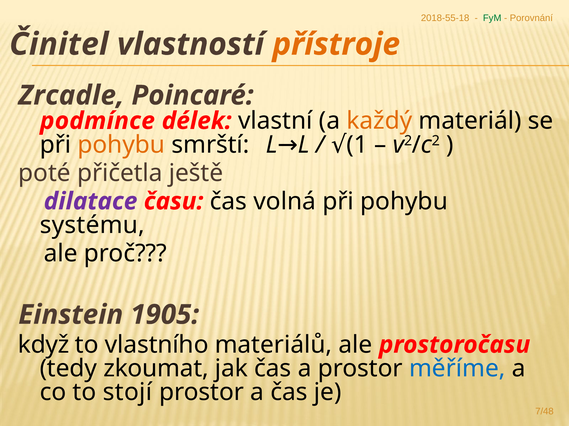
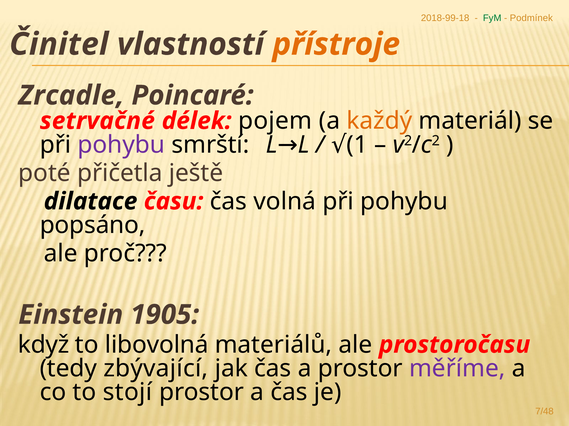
2018-55-18: 2018-55-18 -> 2018-99-18
Porovnání: Porovnání -> Podmínek
podmínce: podmínce -> setrvačné
vlastní: vlastní -> pojem
pohybu at (121, 145) colour: orange -> purple
dilatace colour: purple -> black
systému: systému -> popsáno
vlastního: vlastního -> libovolná
zkoumat: zkoumat -> zbývající
měříme colour: blue -> purple
